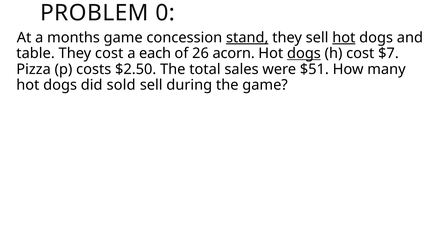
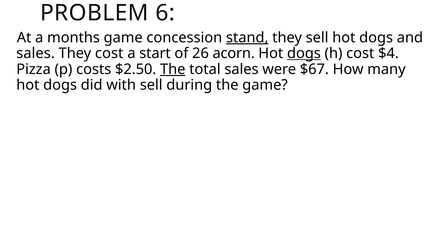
0: 0 -> 6
hot at (344, 37) underline: present -> none
table at (36, 53): table -> sales
each: each -> start
$7: $7 -> $4
The at (173, 69) underline: none -> present
$51: $51 -> $67
sold: sold -> with
